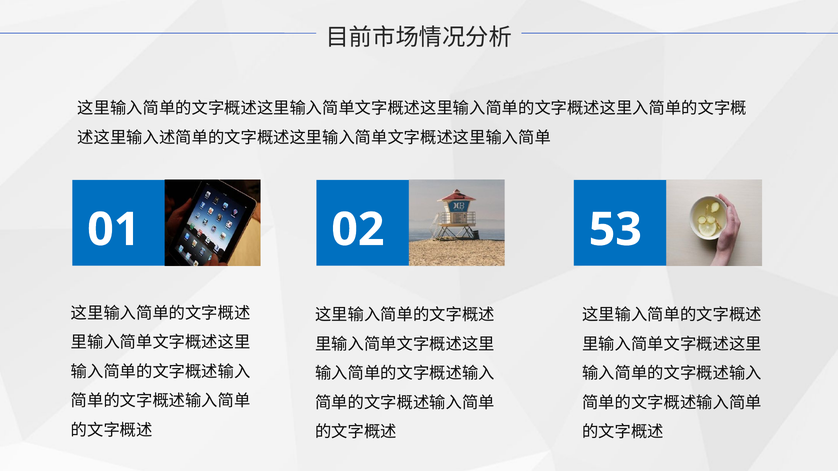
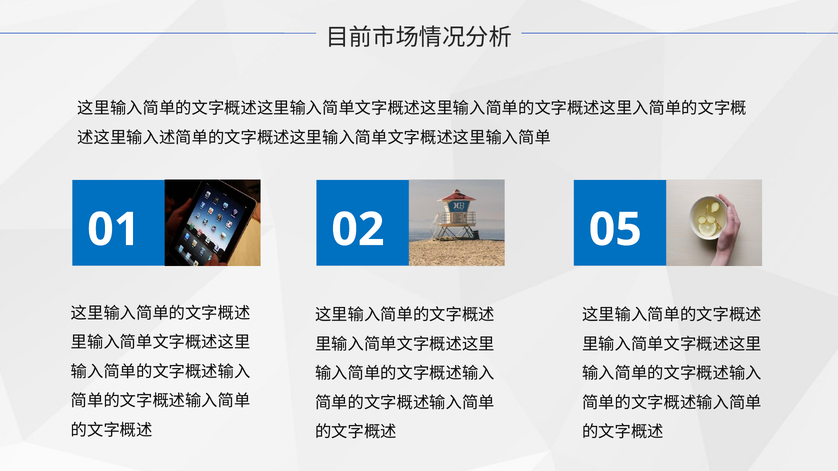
53: 53 -> 05
